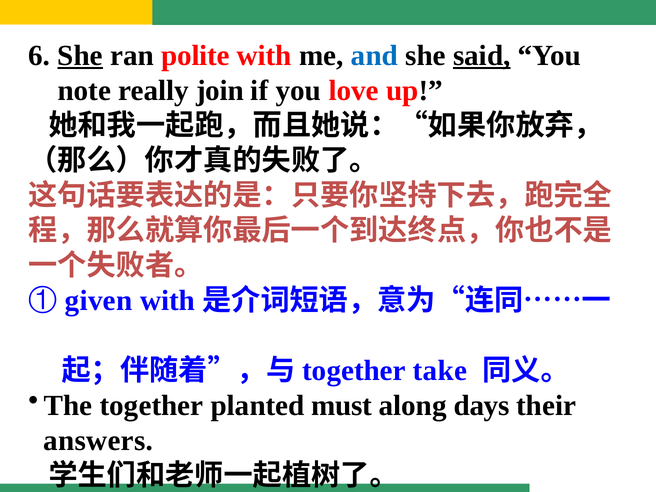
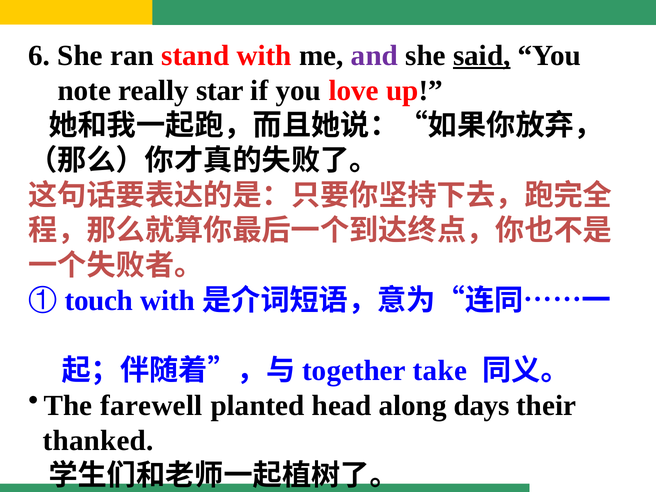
She at (80, 56) underline: present -> none
polite: polite -> stand
and colour: blue -> purple
join: join -> star
given: given -> touch
The together: together -> farewell
must: must -> head
answers: answers -> thanked
